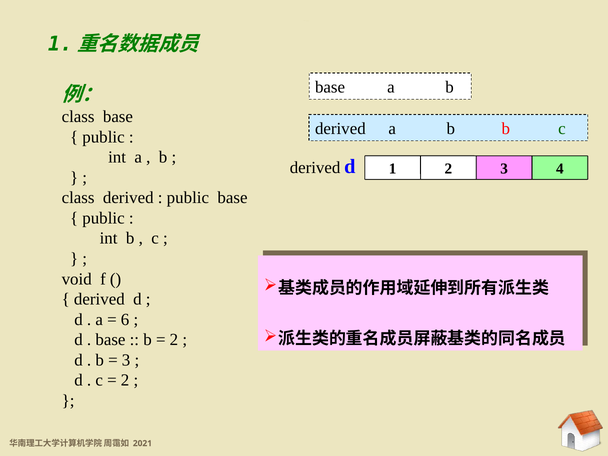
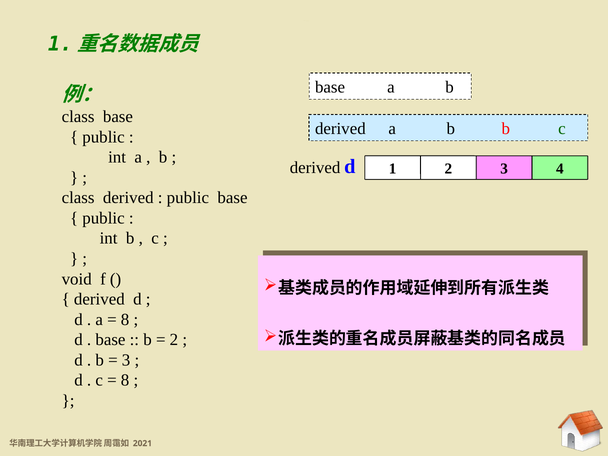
6 at (125, 319): 6 -> 8
2 at (125, 380): 2 -> 8
